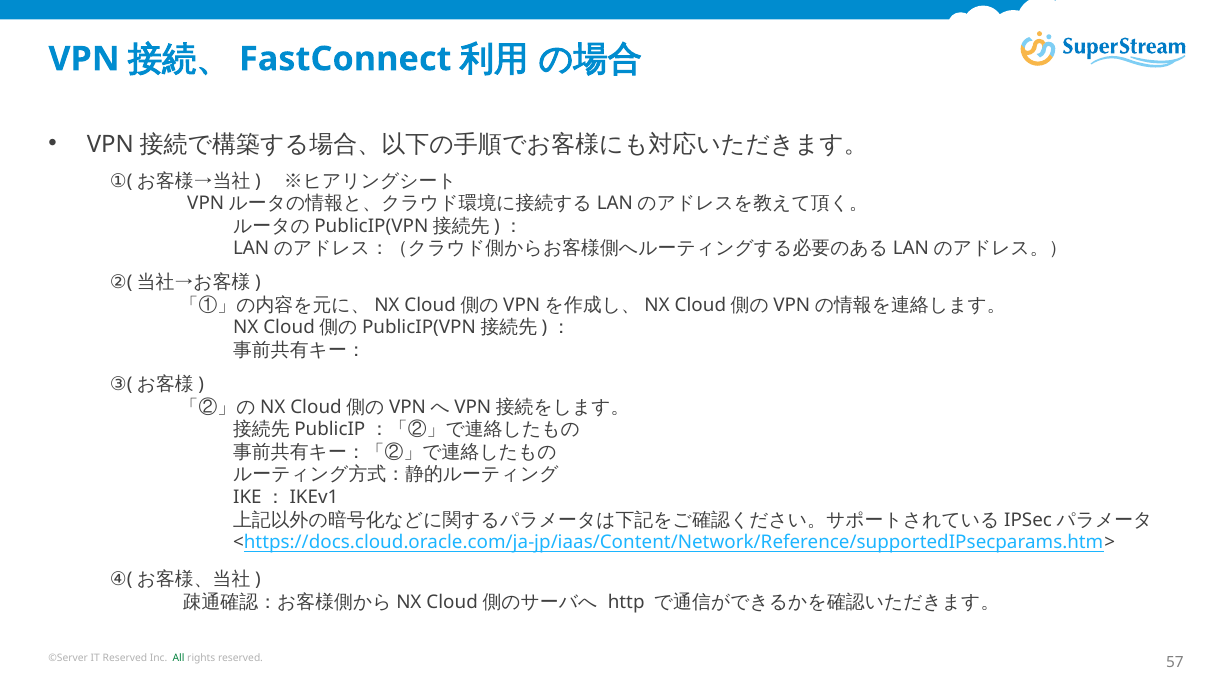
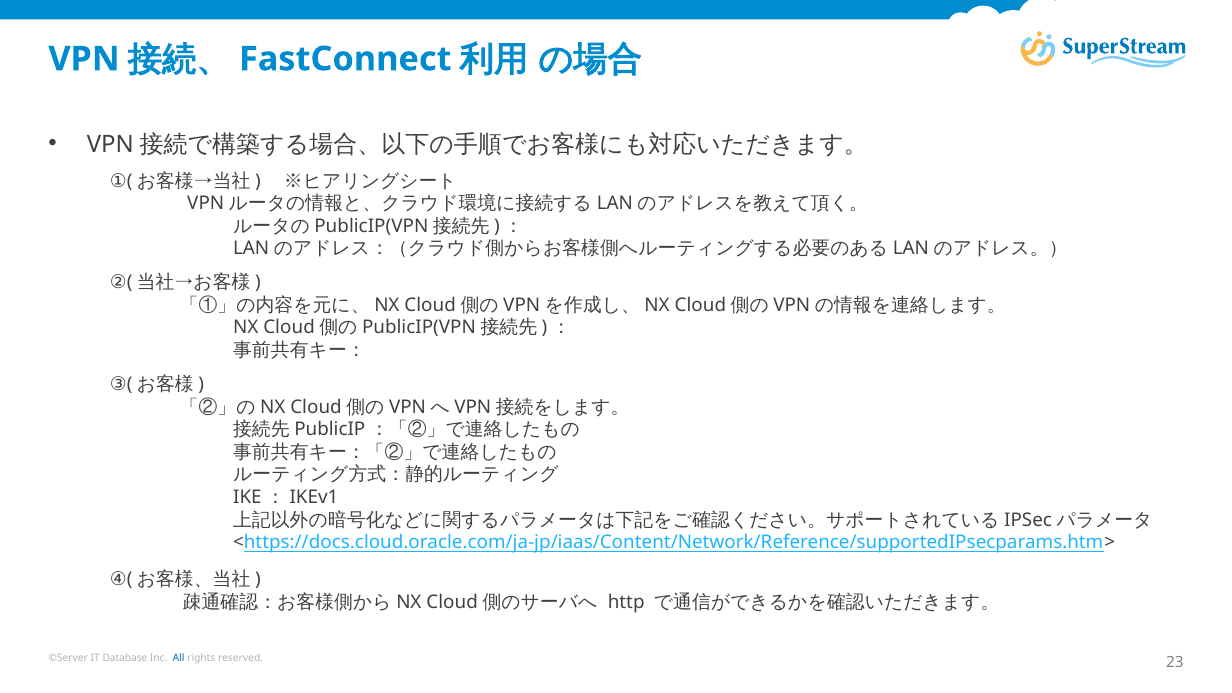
IT Reserved: Reserved -> Database
All colour: green -> blue
57: 57 -> 23
